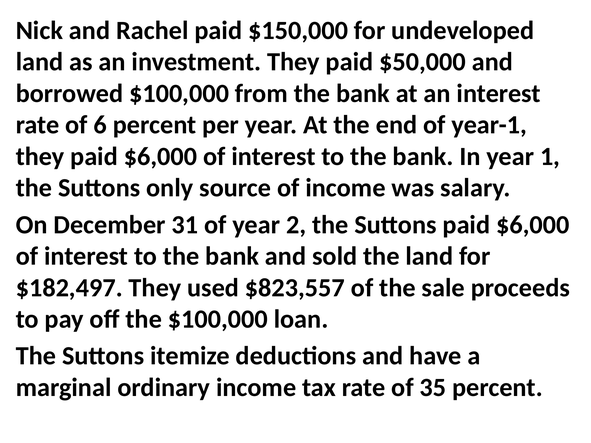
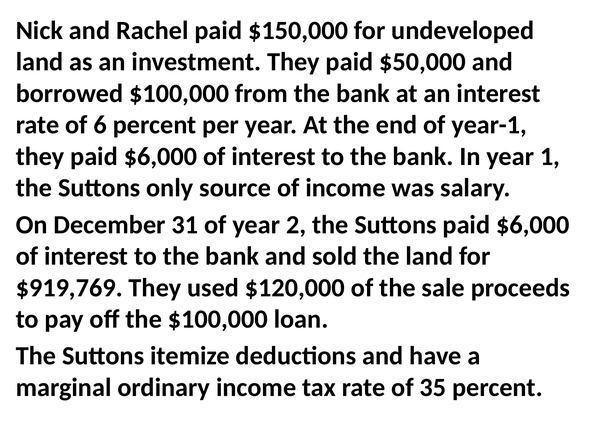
$182,497: $182,497 -> $919,769
$823,557: $823,557 -> $120,000
